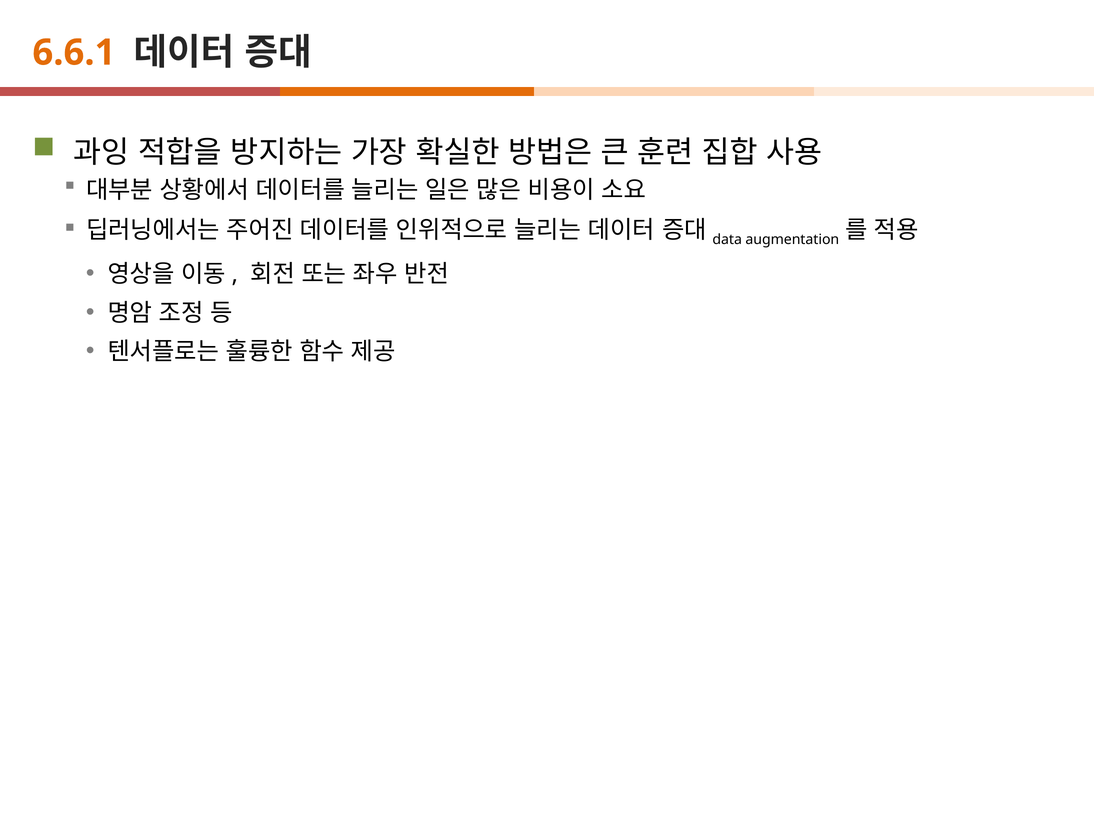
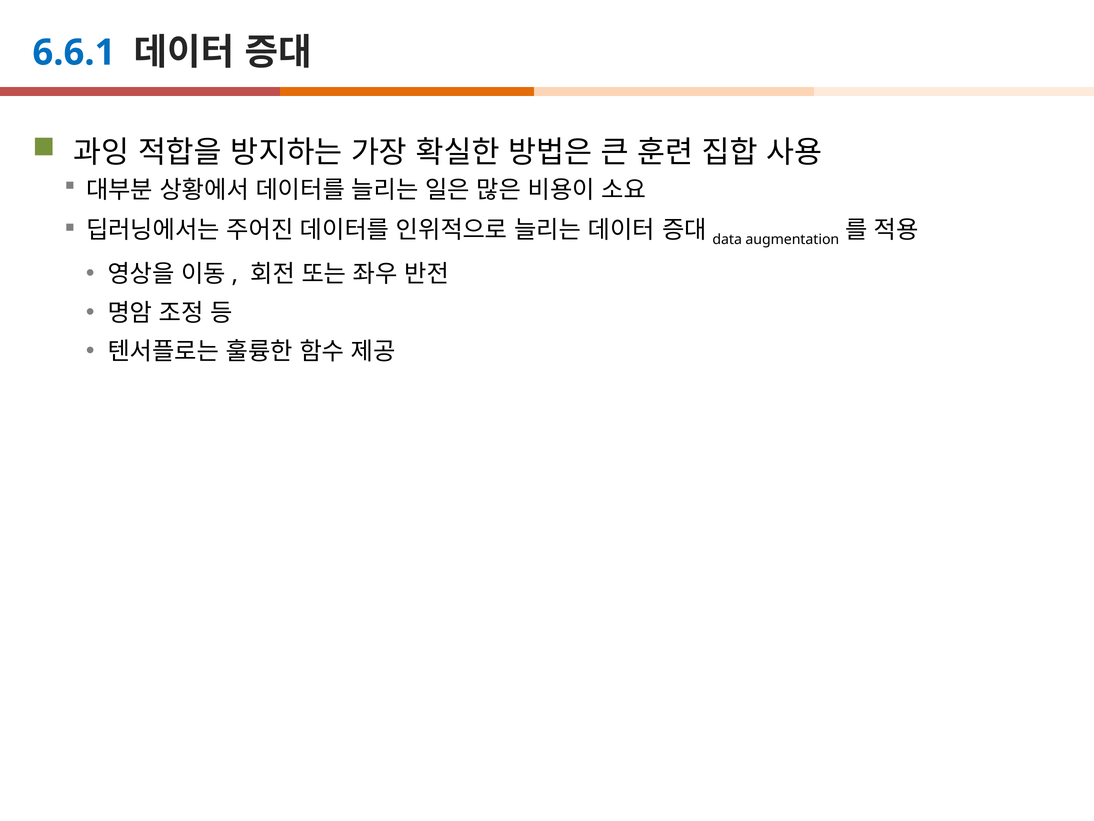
6.6.1 colour: orange -> blue
